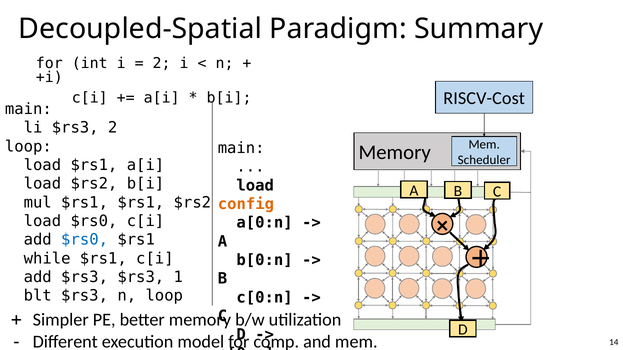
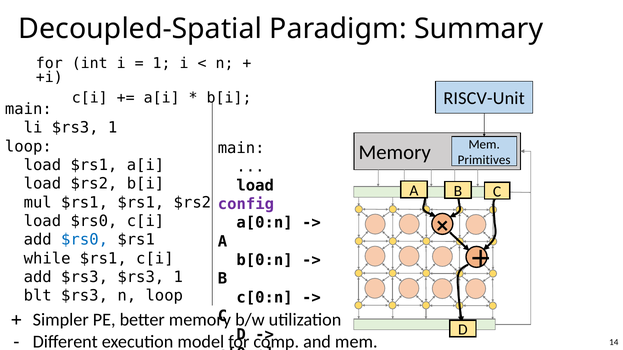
2 at (162, 63): 2 -> 1
RISCV-Cost: RISCV-Cost -> RISCV-Unit
li $rs3 2: 2 -> 1
Scheduler: Scheduler -> Primitives
config colour: orange -> purple
